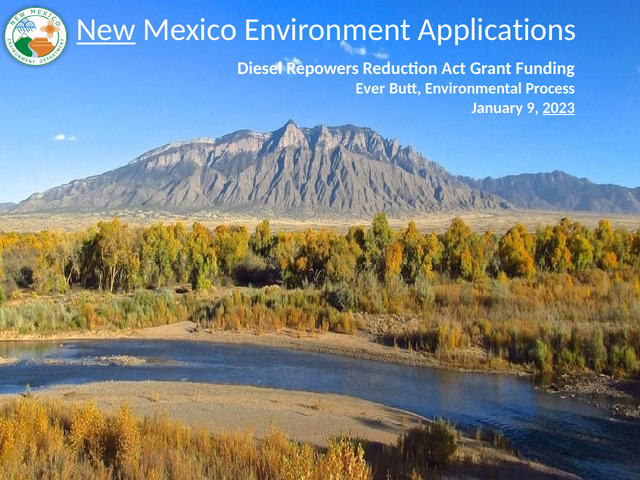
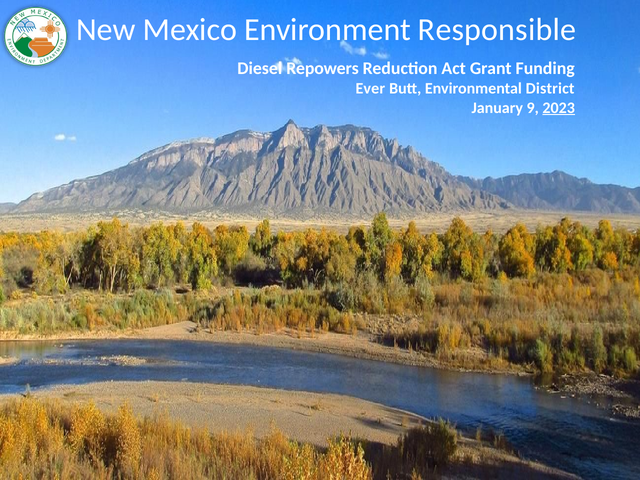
New underline: present -> none
Applications: Applications -> Responsible
Process: Process -> District
